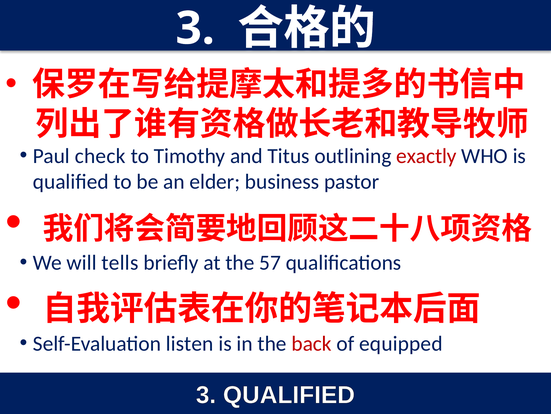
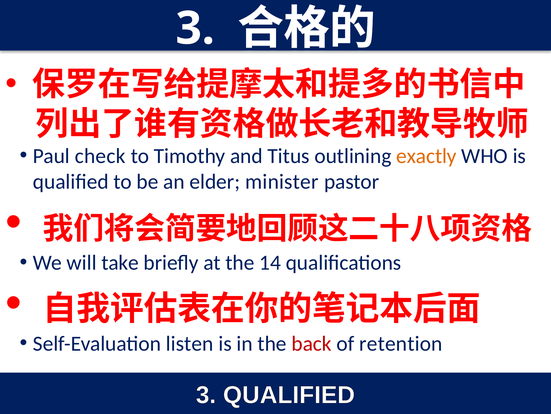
exactly colour: red -> orange
business: business -> minister
tells: tells -> take
57: 57 -> 14
equipped: equipped -> retention
